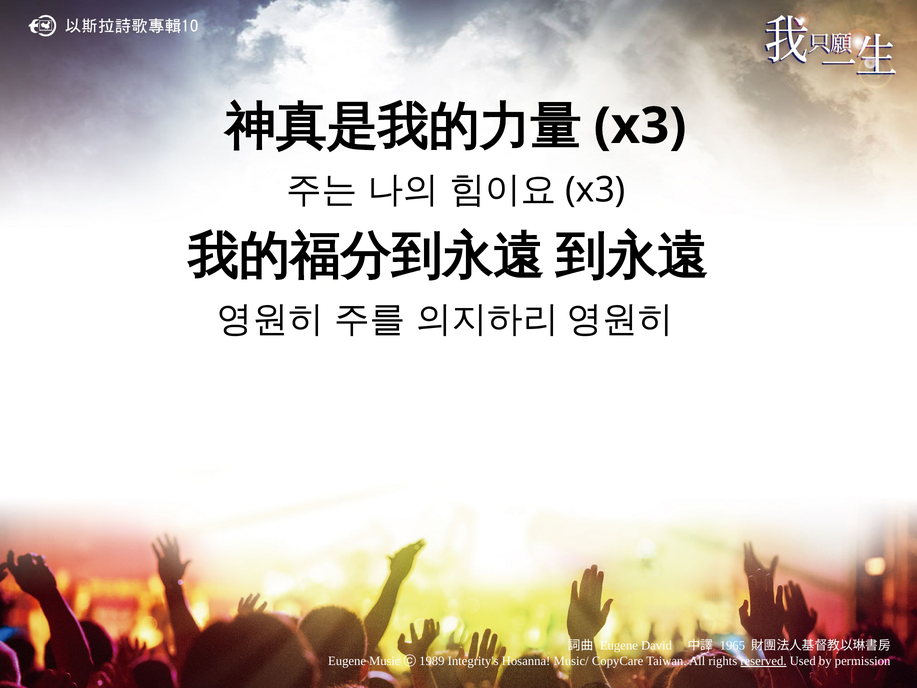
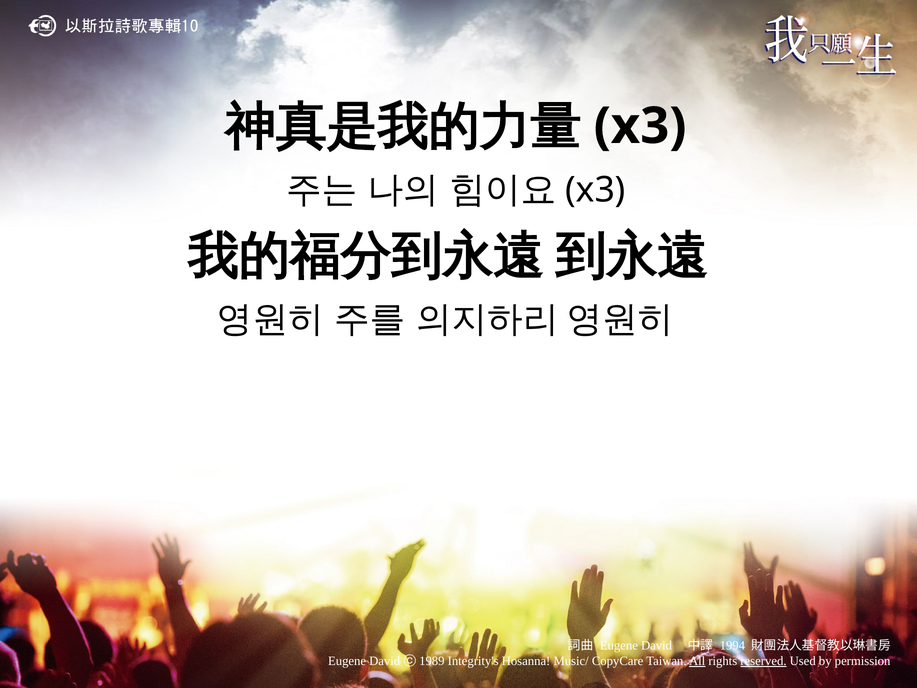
1965: 1965 -> 1994
Music at (385, 661): Music -> David
All underline: none -> present
